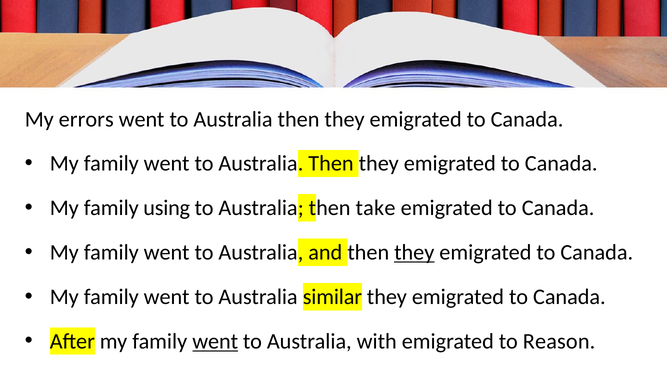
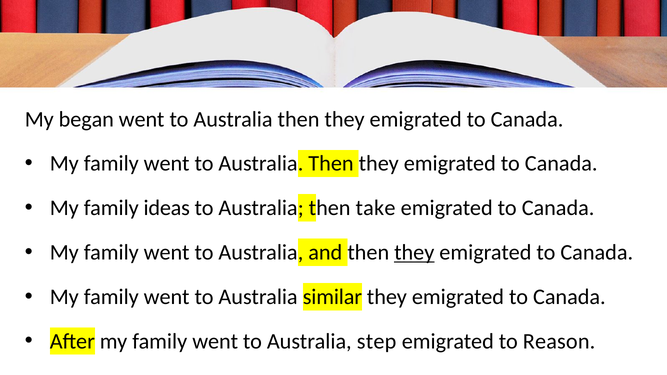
errors: errors -> began
using: using -> ideas
went at (215, 342) underline: present -> none
with: with -> step
